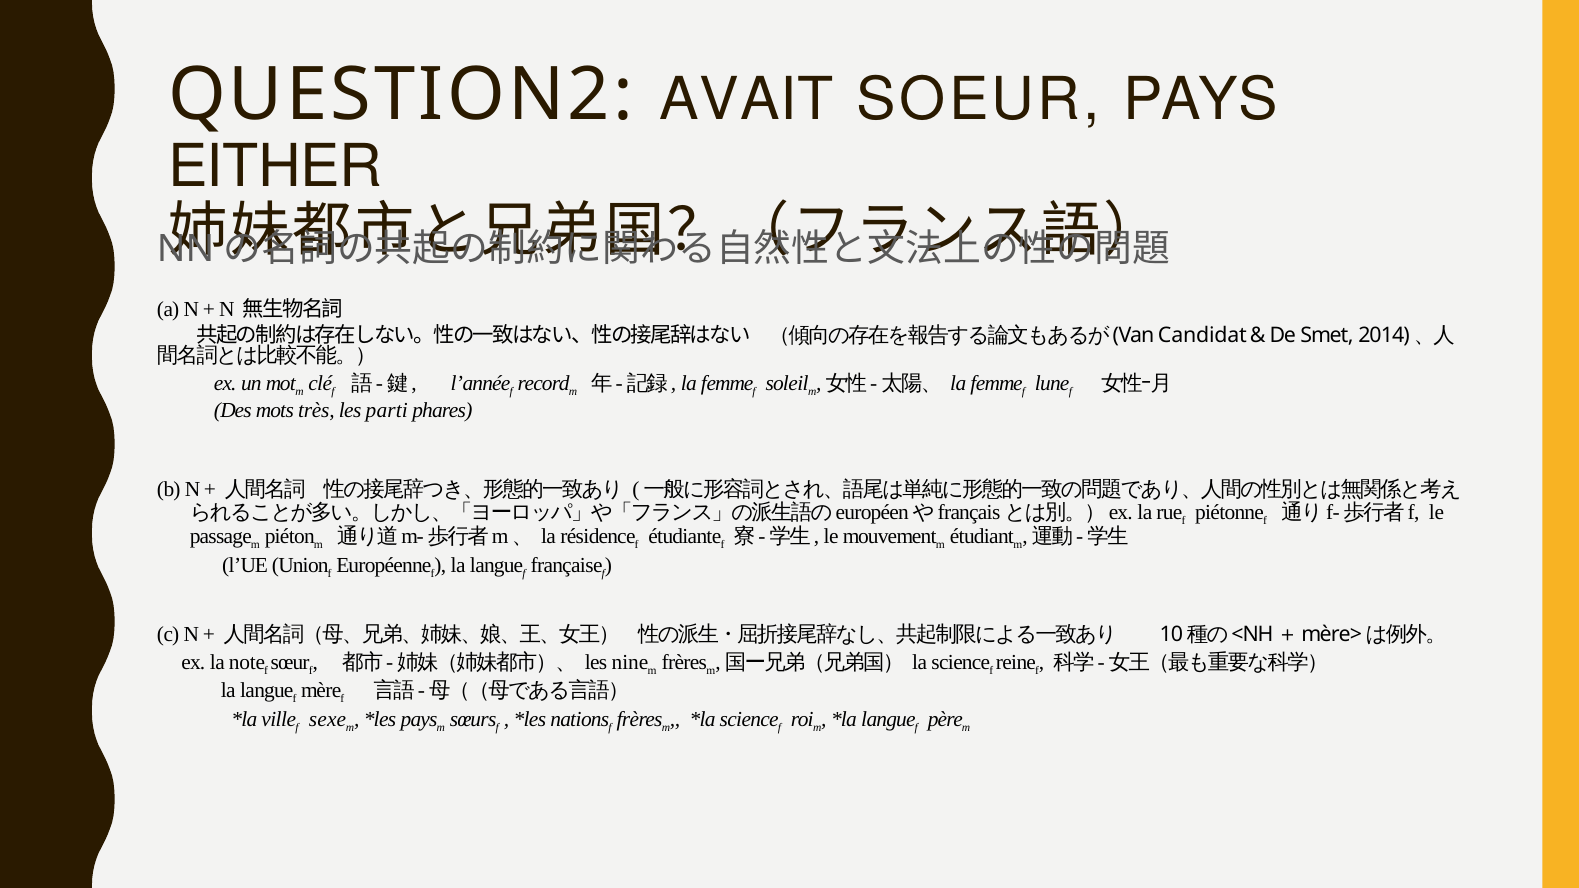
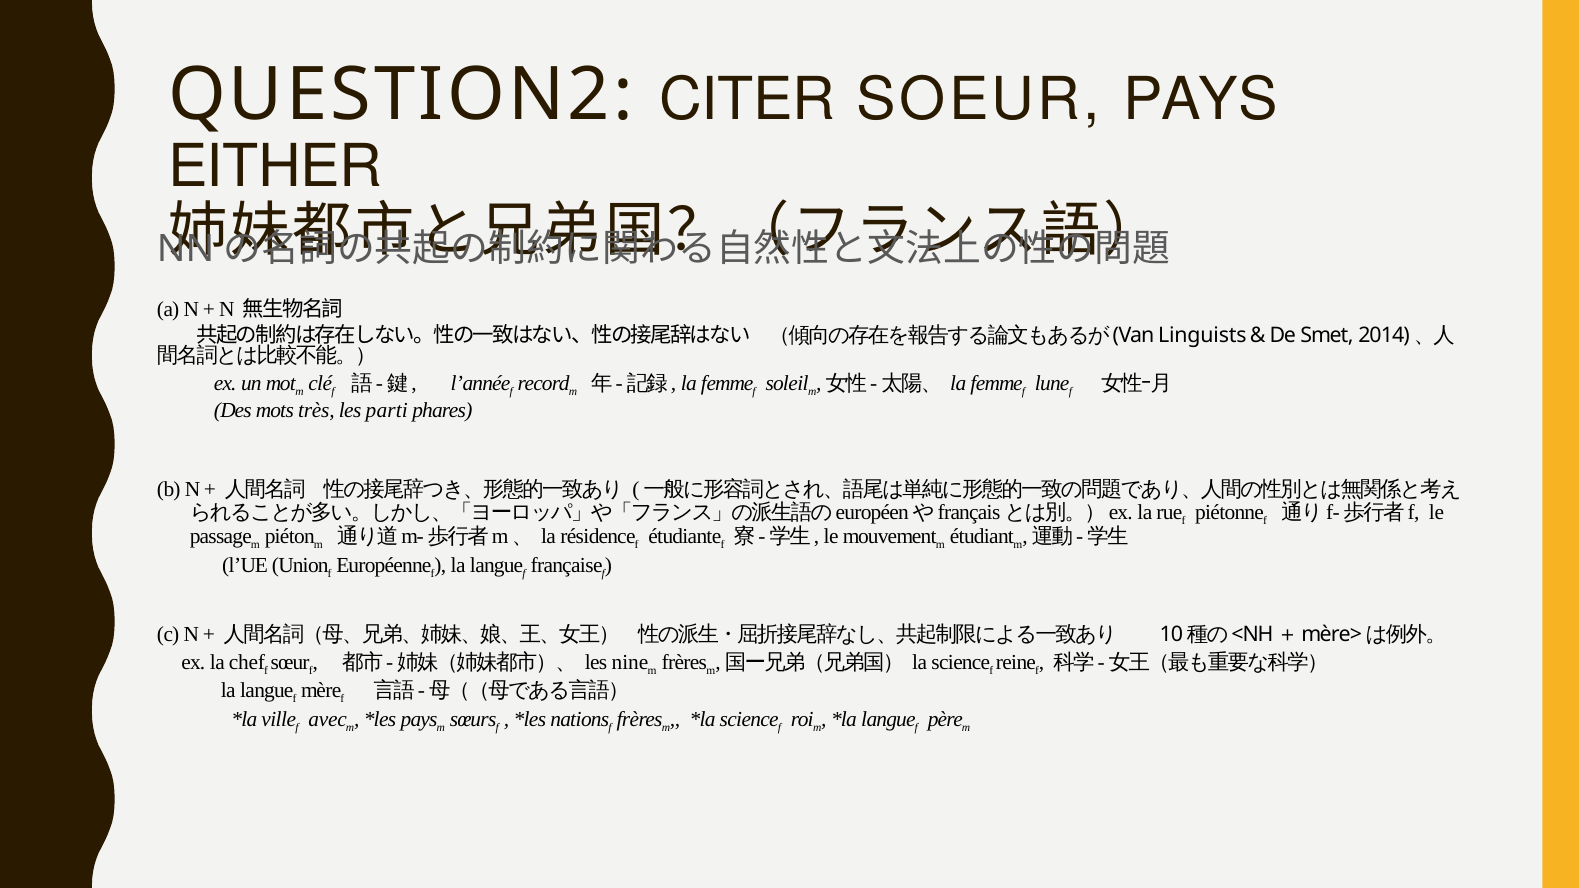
AVAIT: AVAIT -> CITER
Candidat: Candidat -> Linguists
note: note -> chef
sexe: sexe -> avec
